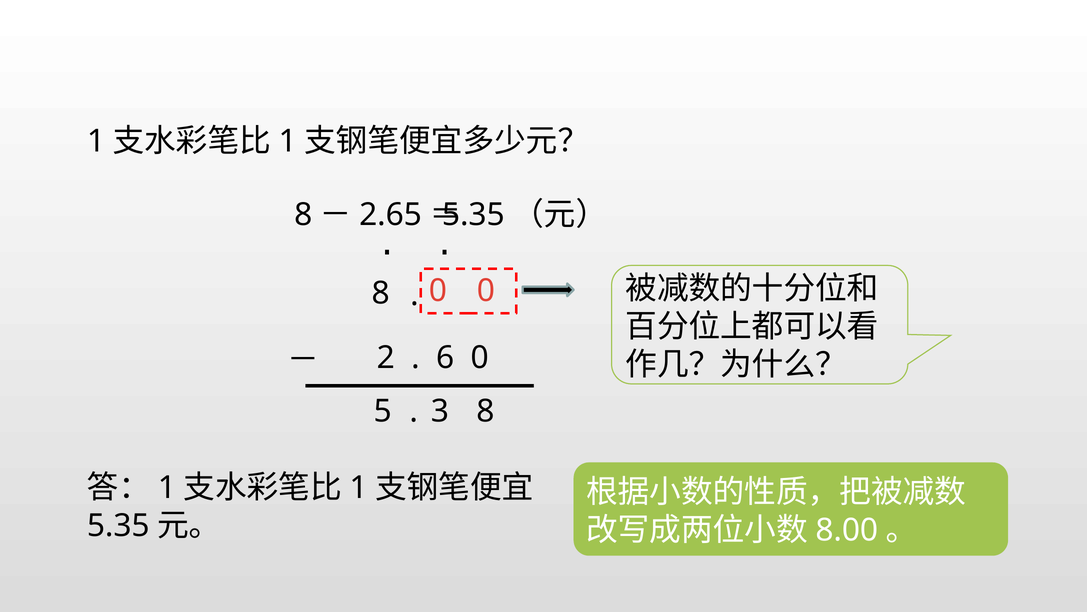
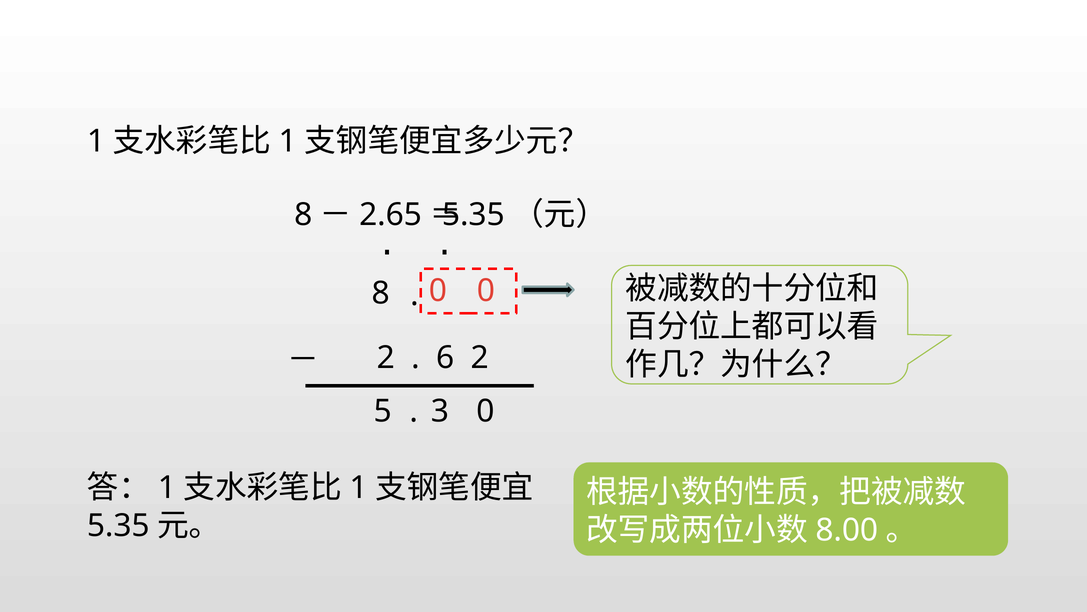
6 0: 0 -> 2
3 8: 8 -> 0
